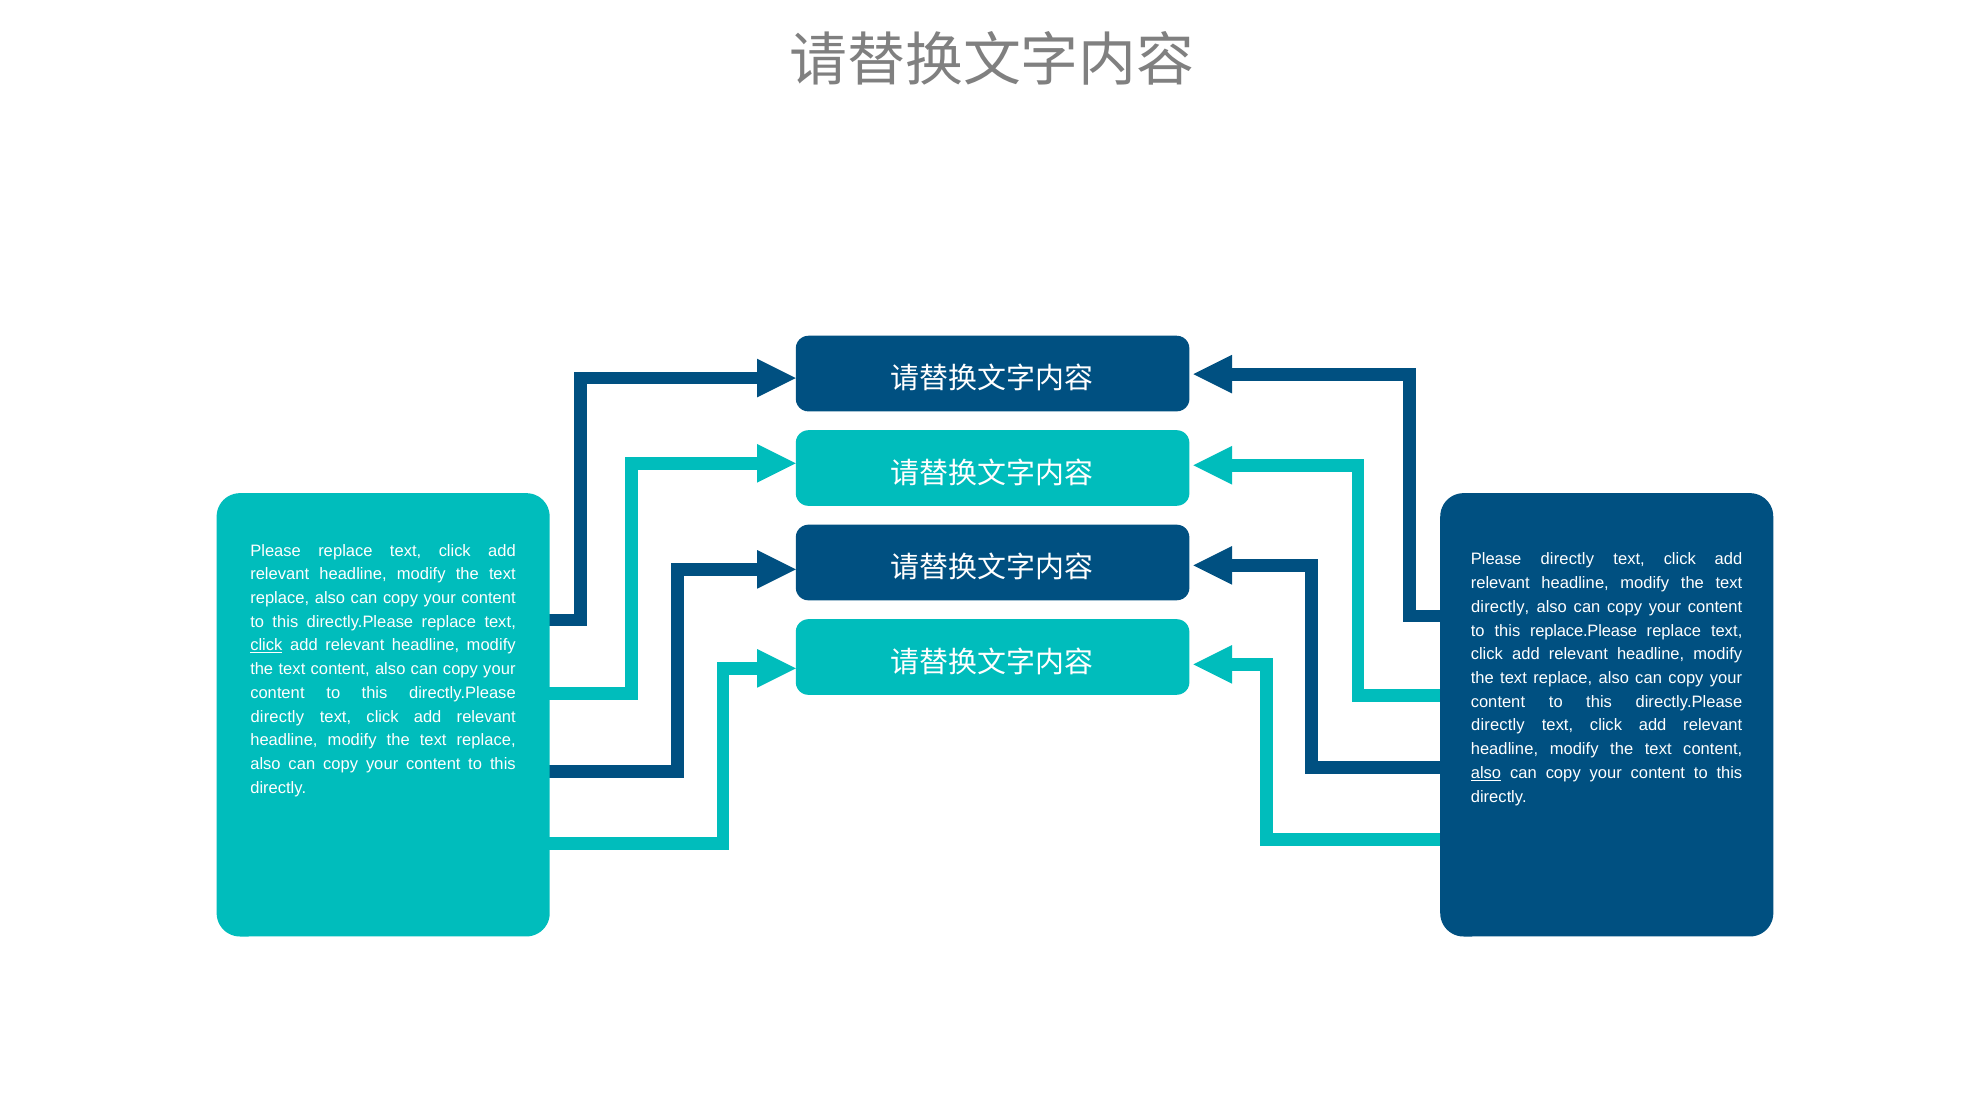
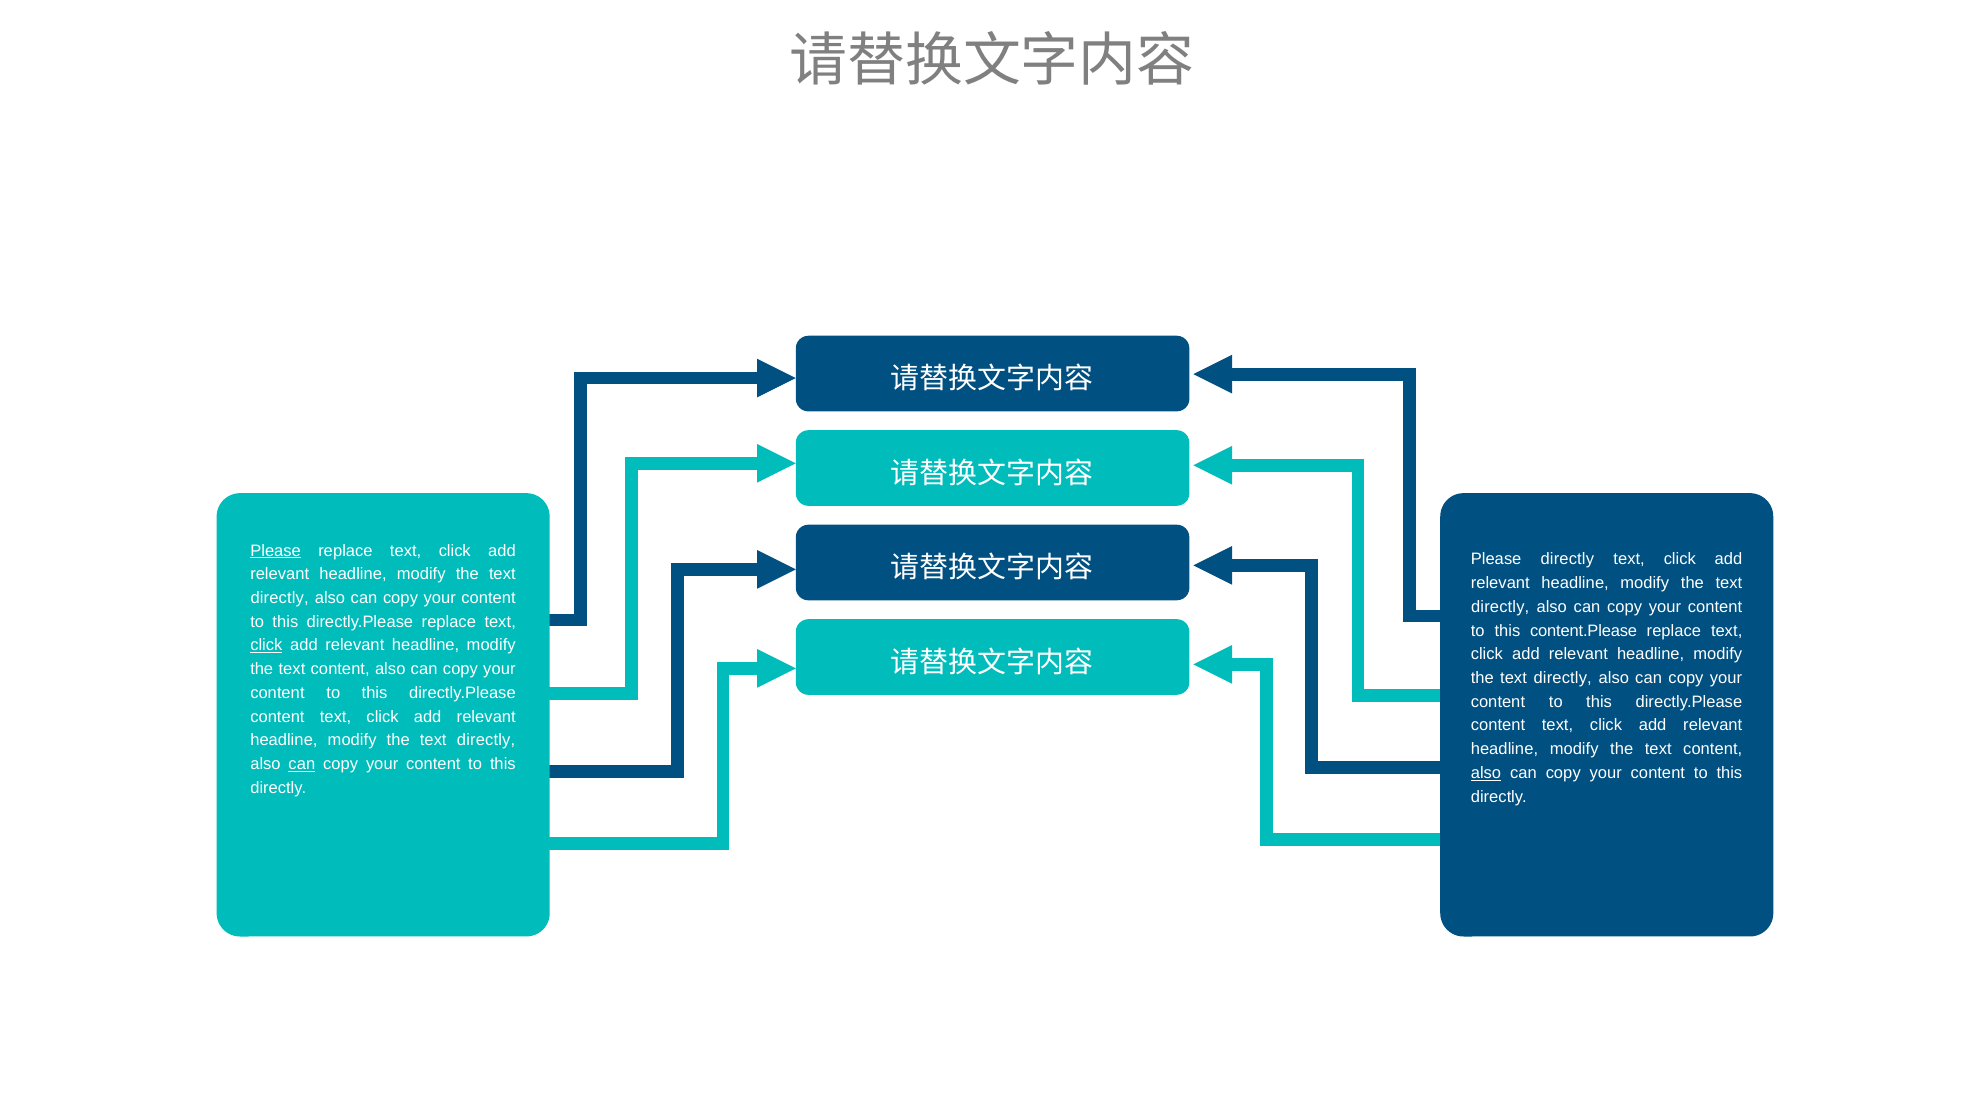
Please at (276, 551) underline: none -> present
replace at (280, 598): replace -> directly
replace.Please: replace.Please -> content.Please
replace at (1563, 678): replace -> directly
directly at (277, 717): directly -> content
directly at (1498, 725): directly -> content
replace at (486, 740): replace -> directly
can at (302, 764) underline: none -> present
